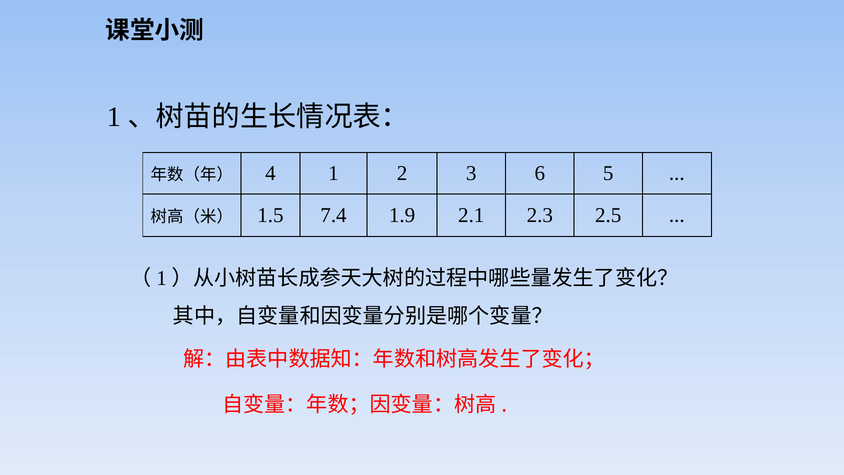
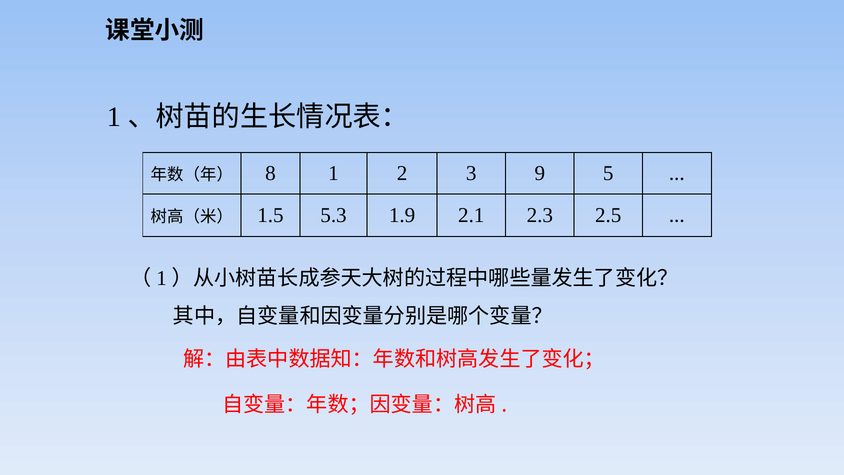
4: 4 -> 8
6: 6 -> 9
7.4: 7.4 -> 5.3
